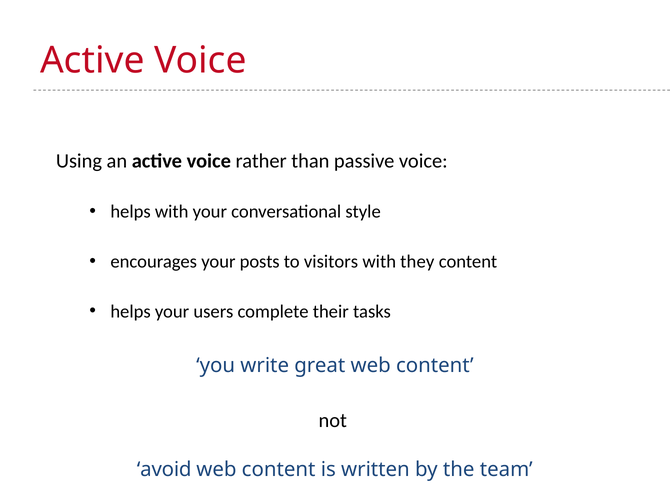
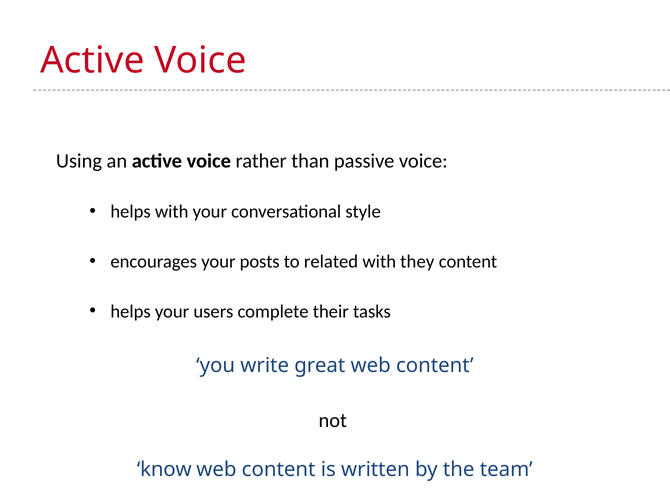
visitors: visitors -> related
avoid: avoid -> know
